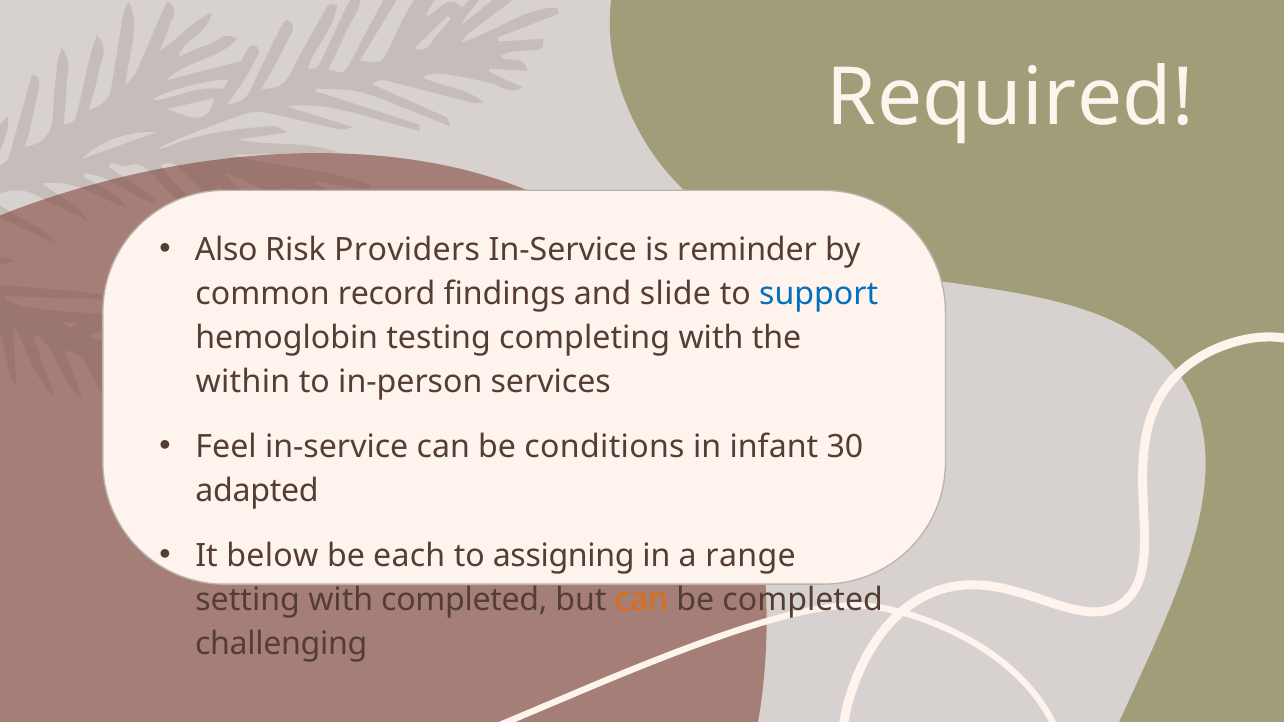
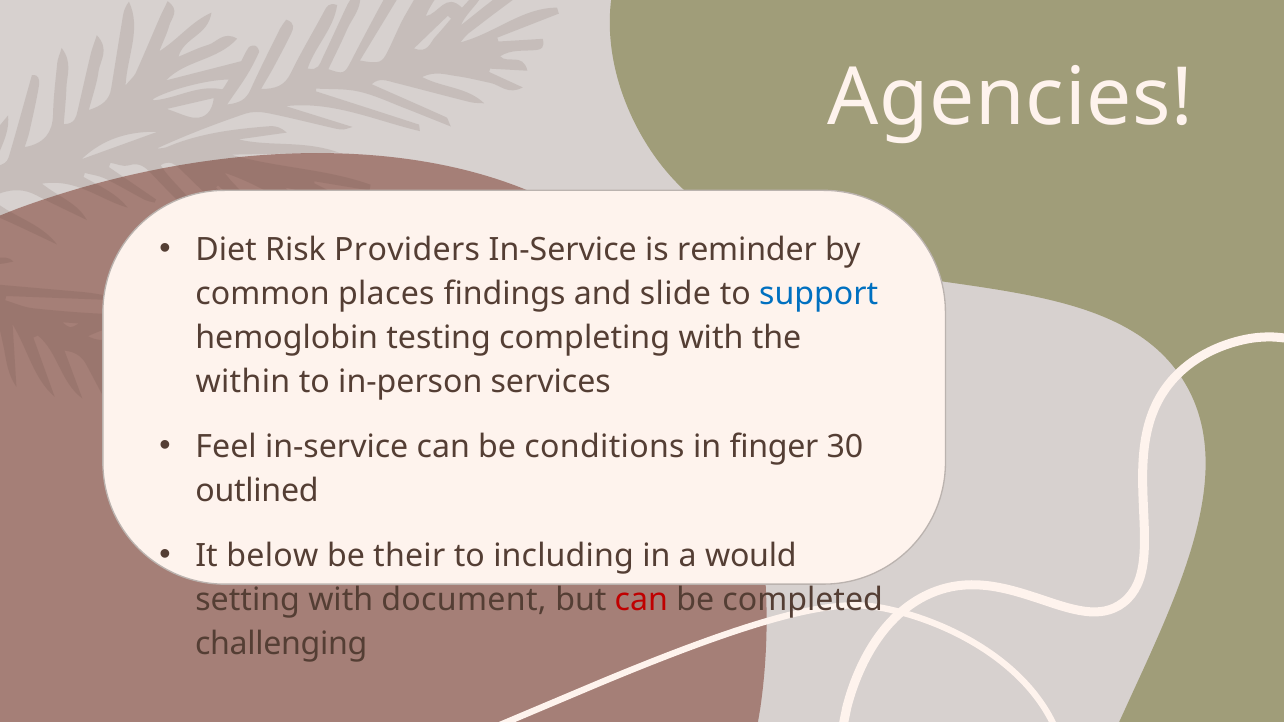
Required: Required -> Agencies
Also: Also -> Diet
record: record -> places
infant: infant -> finger
adapted: adapted -> outlined
each: each -> their
assigning: assigning -> including
range: range -> would
with completed: completed -> document
can at (641, 600) colour: orange -> red
